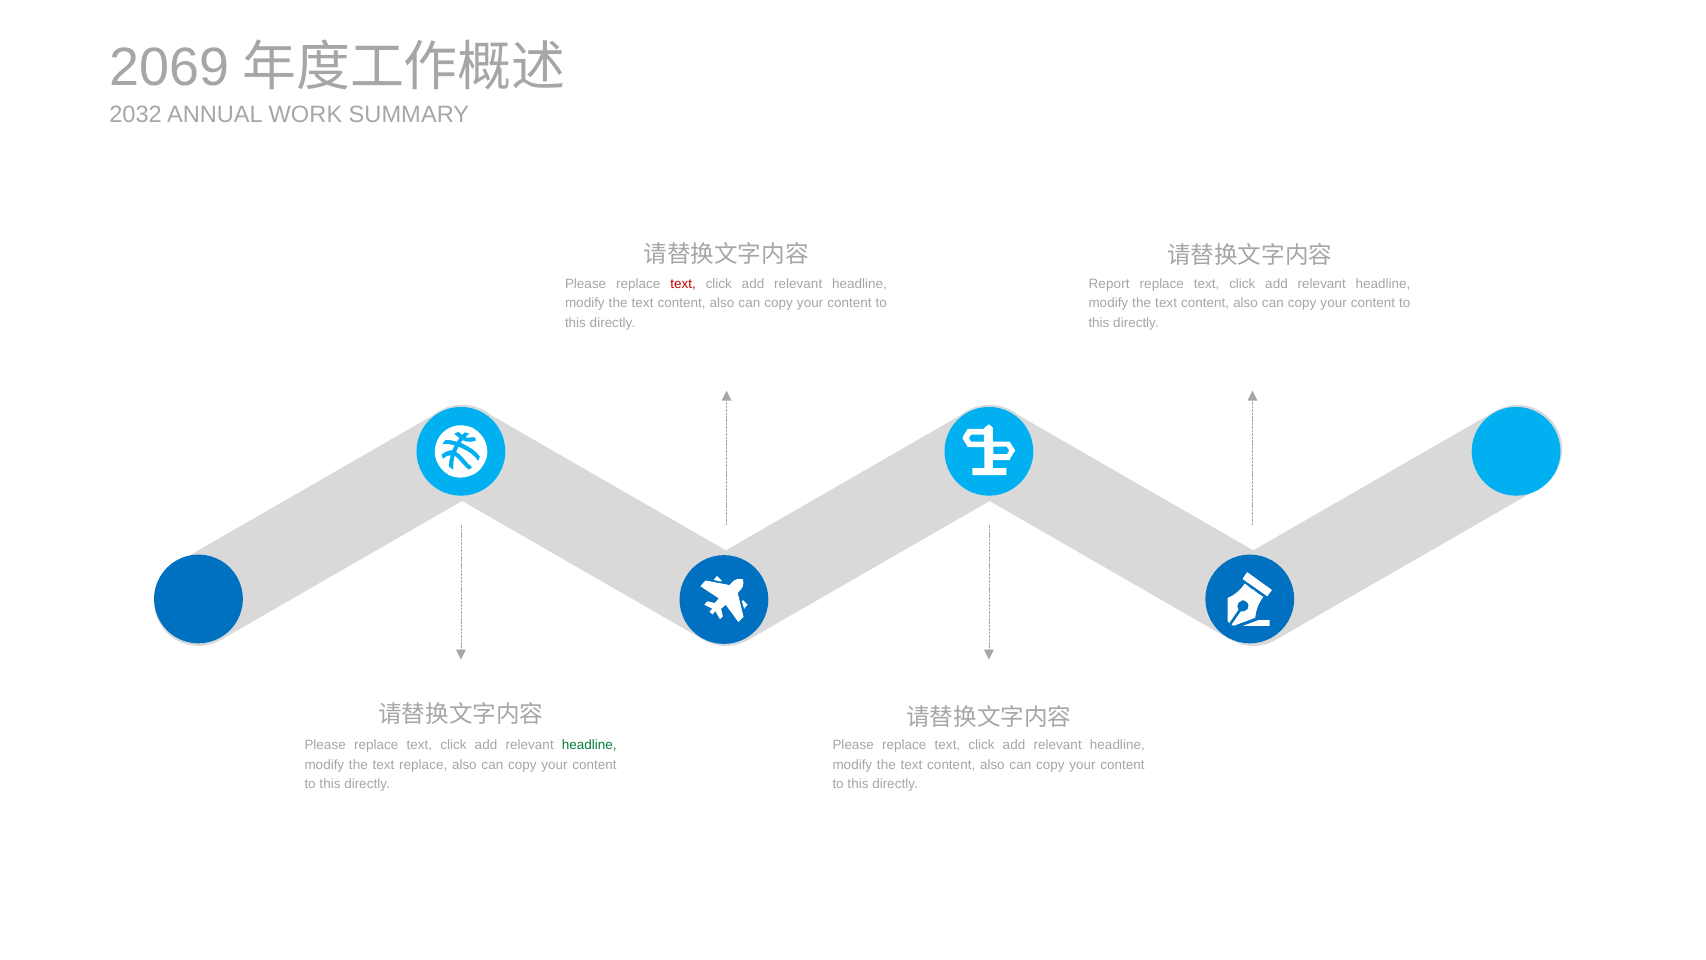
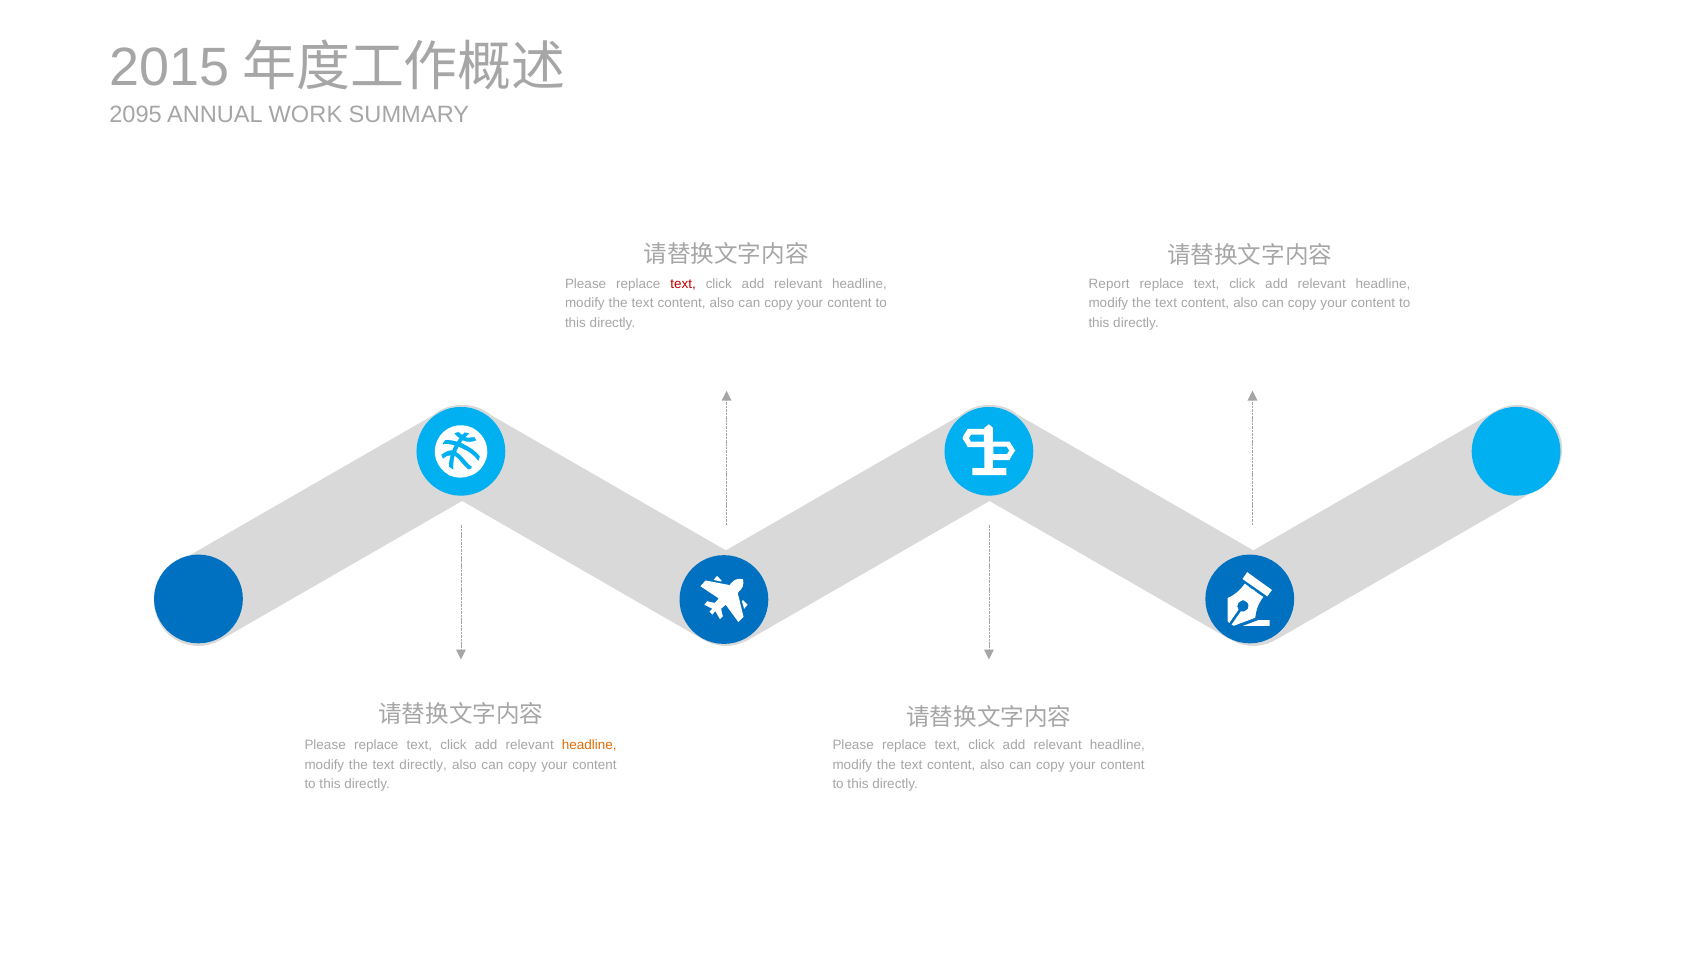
2069: 2069 -> 2015
2032: 2032 -> 2095
headline at (589, 745) colour: green -> orange
text replace: replace -> directly
